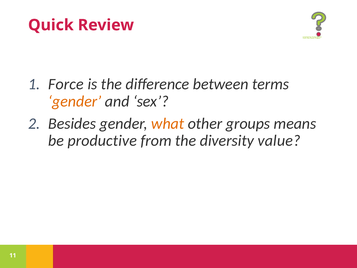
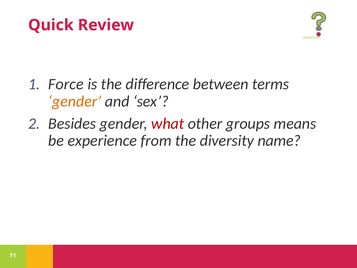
what colour: orange -> red
productive: productive -> experience
value: value -> name
